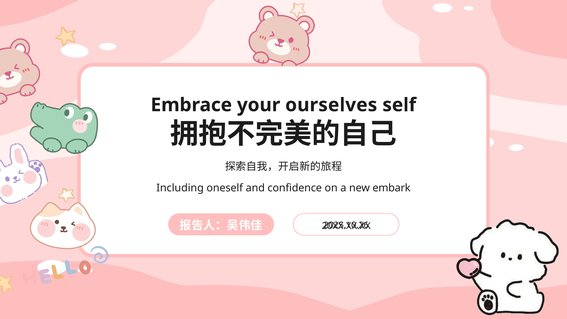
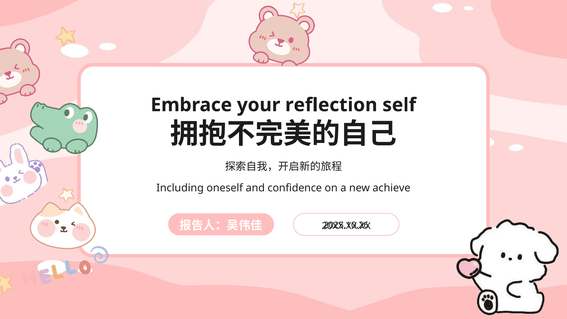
ourselves: ourselves -> reflection
embark: embark -> achieve
